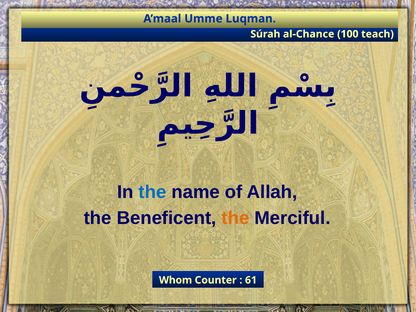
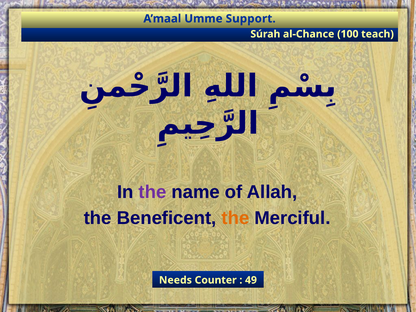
Luqman: Luqman -> Support
the at (153, 192) colour: blue -> purple
Whom: Whom -> Needs
61: 61 -> 49
